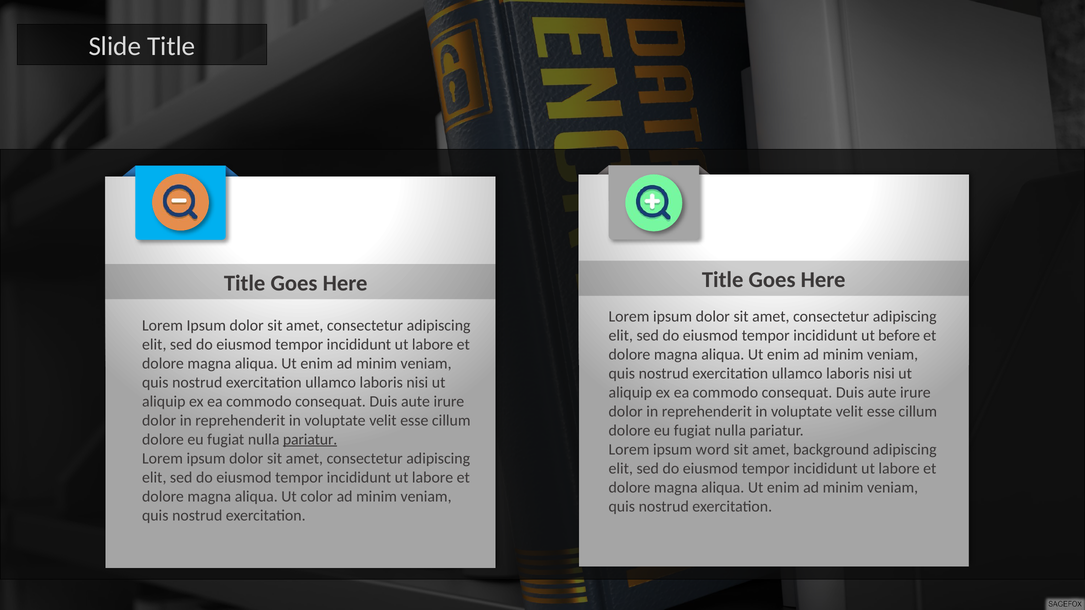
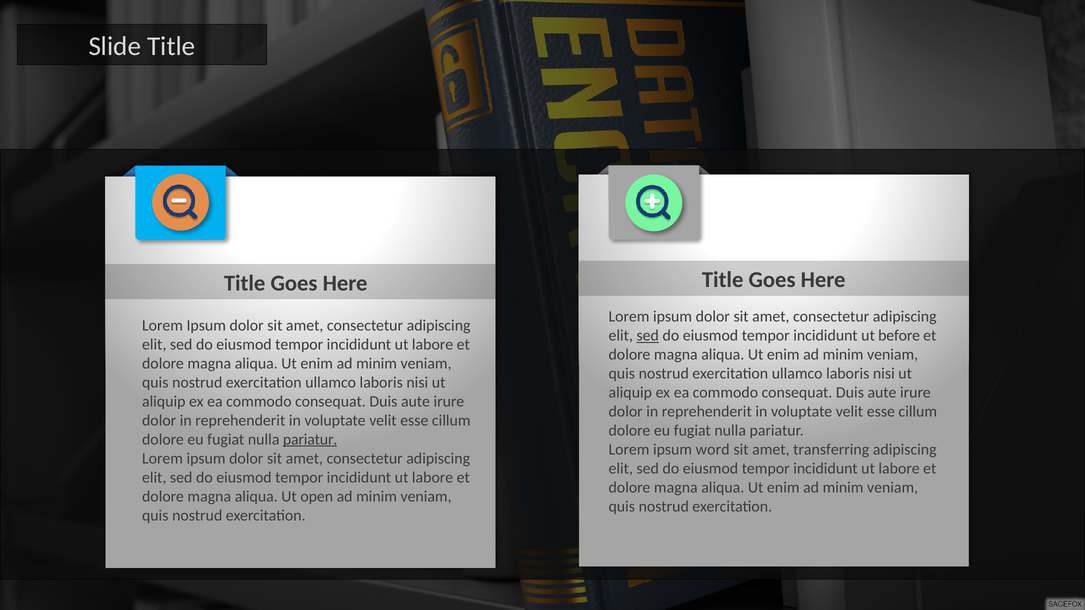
sed at (648, 336) underline: none -> present
background: background -> transferring
color: color -> open
